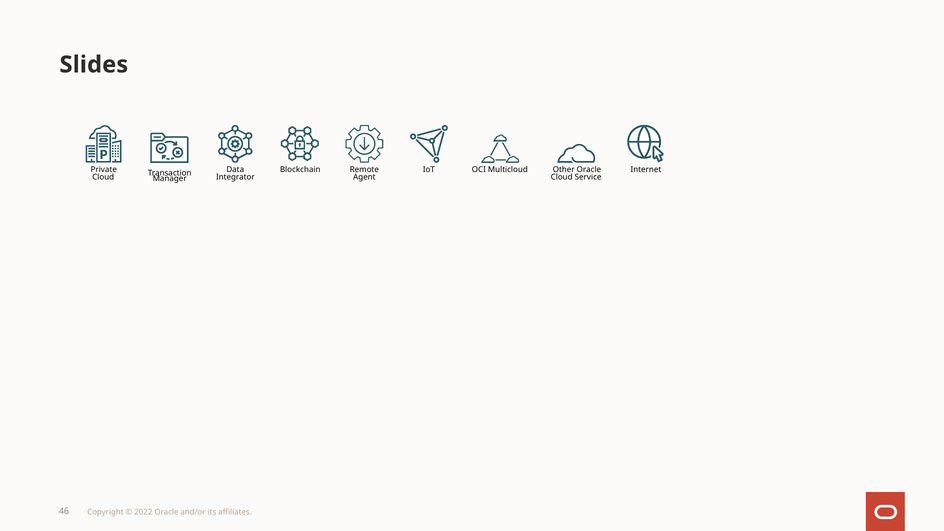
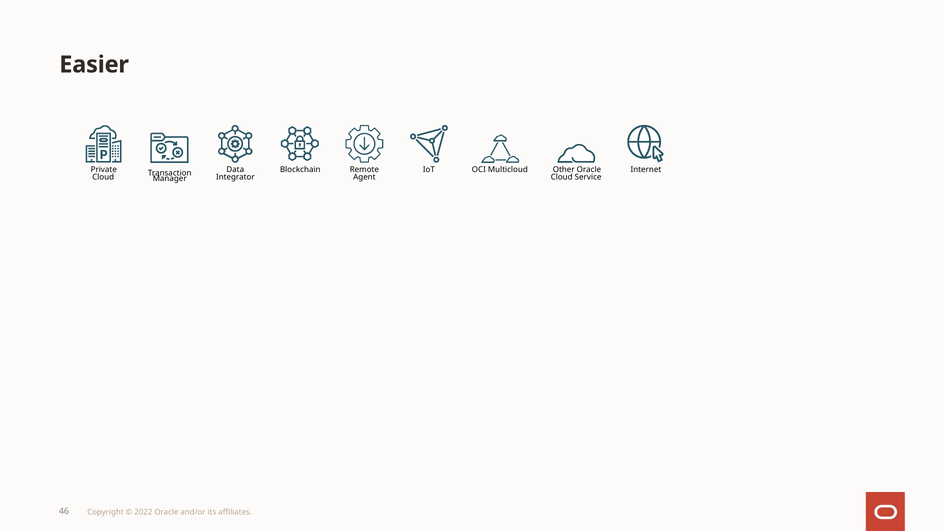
Slides: Slides -> Easier
